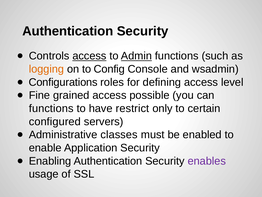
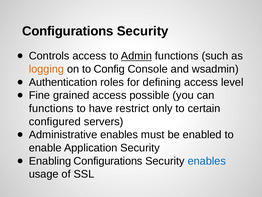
Authentication at (68, 31): Authentication -> Configurations
access at (89, 56) underline: present -> none
Configurations: Configurations -> Authentication
Administrative classes: classes -> enables
Enabling Authentication: Authentication -> Configurations
enables at (207, 161) colour: purple -> blue
